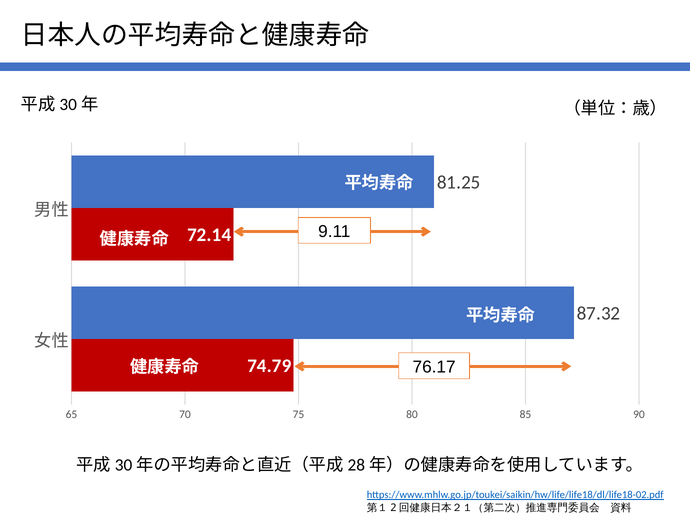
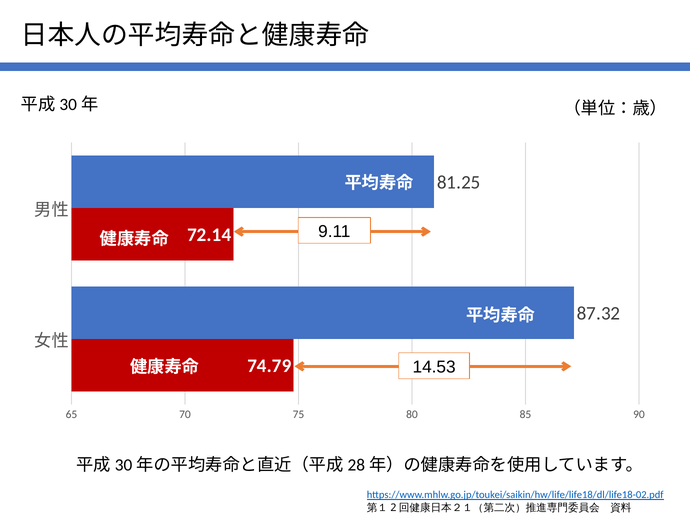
76.17: 76.17 -> 14.53
